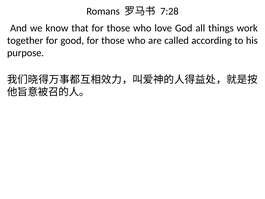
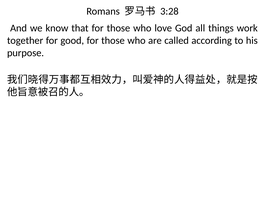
7:28: 7:28 -> 3:28
